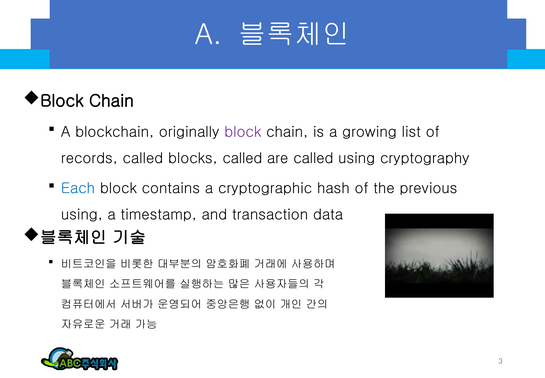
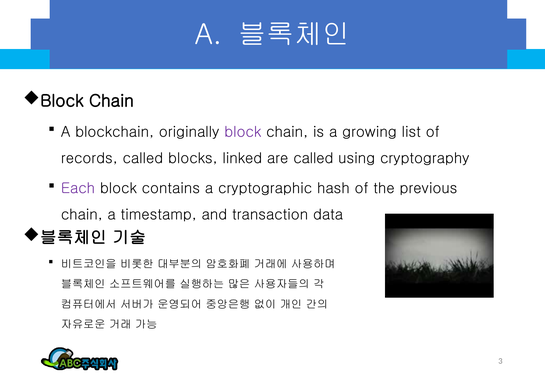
blocks called: called -> linked
Each colour: blue -> purple
using at (82, 214): using -> chain
